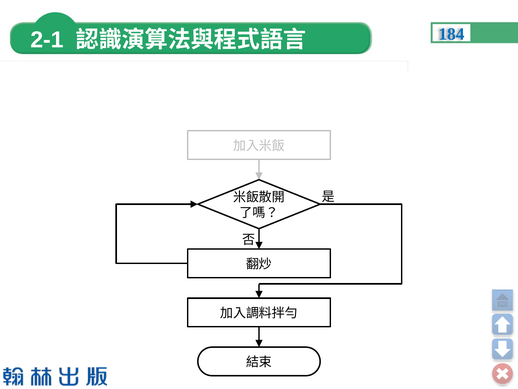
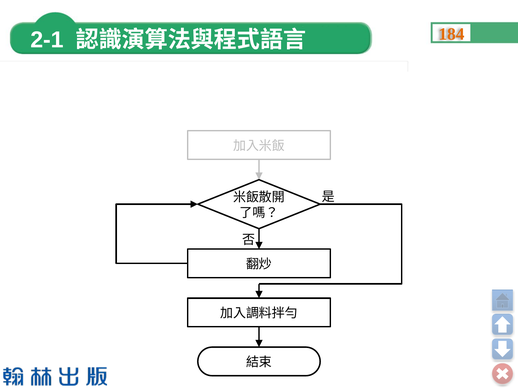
184 colour: blue -> orange
